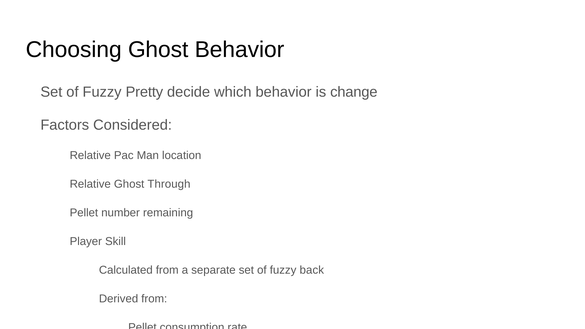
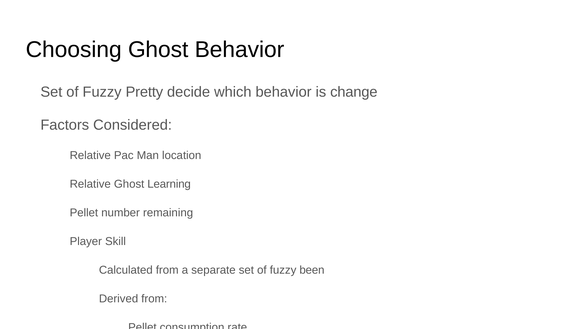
Through: Through -> Learning
fuzzy back: back -> been
